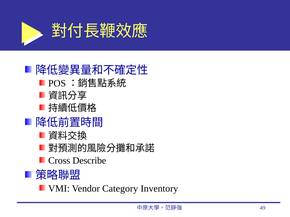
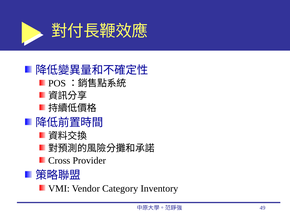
Describe: Describe -> Provider
